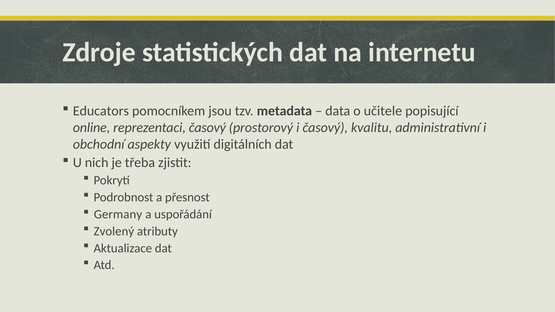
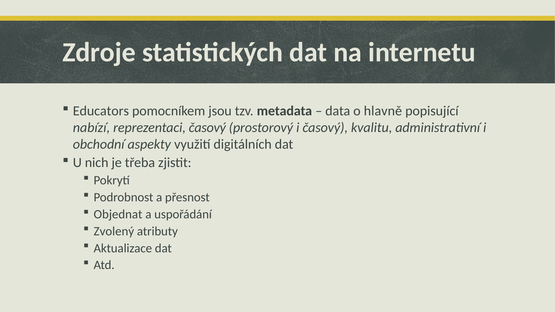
učitele: učitele -> hlavně
online: online -> nabízí
Germany: Germany -> Objednat
